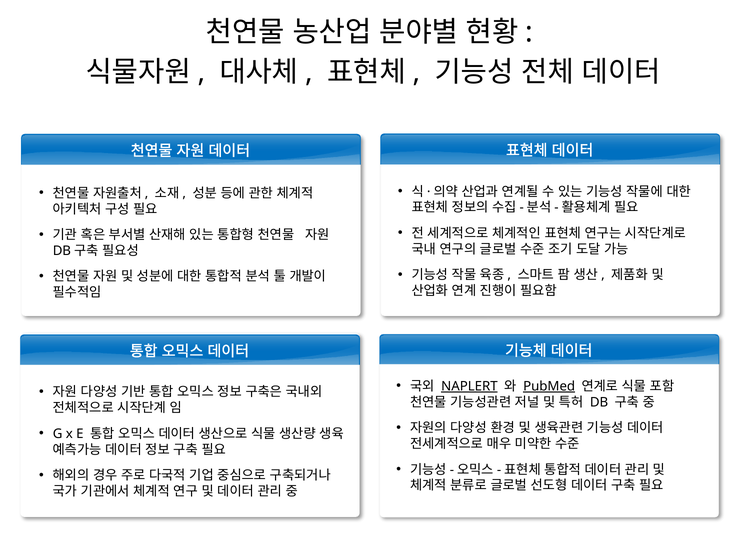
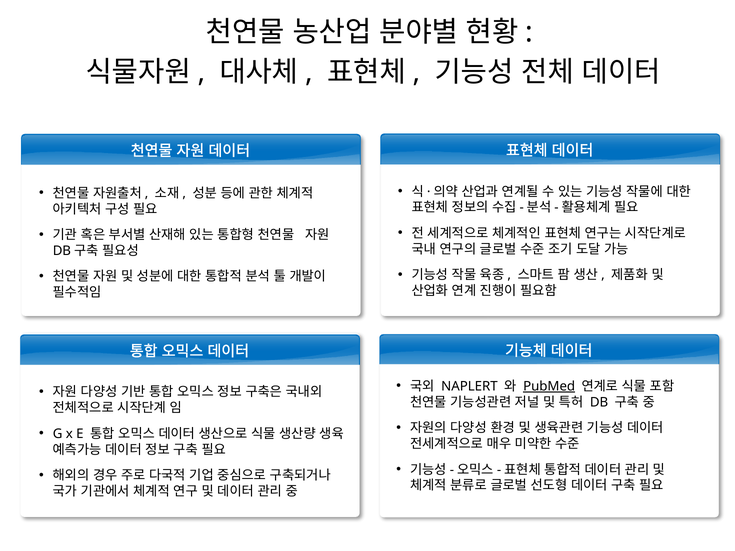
NAPLERT underline: present -> none
